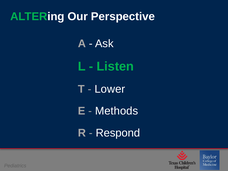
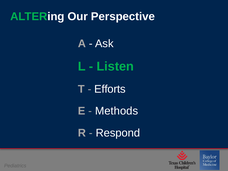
Lower: Lower -> Efforts
